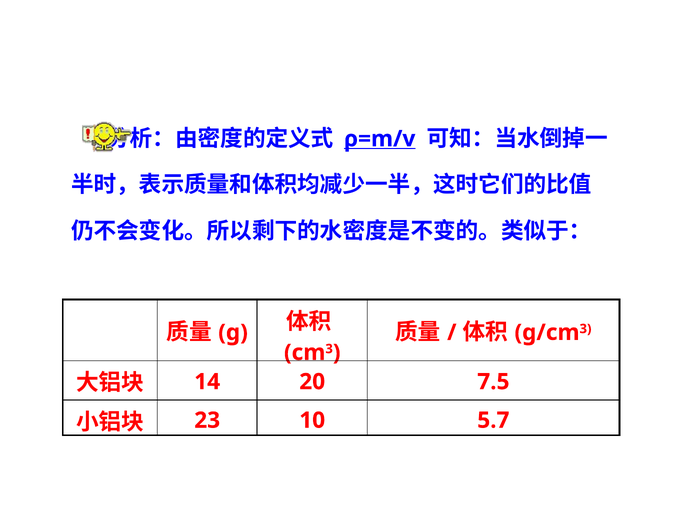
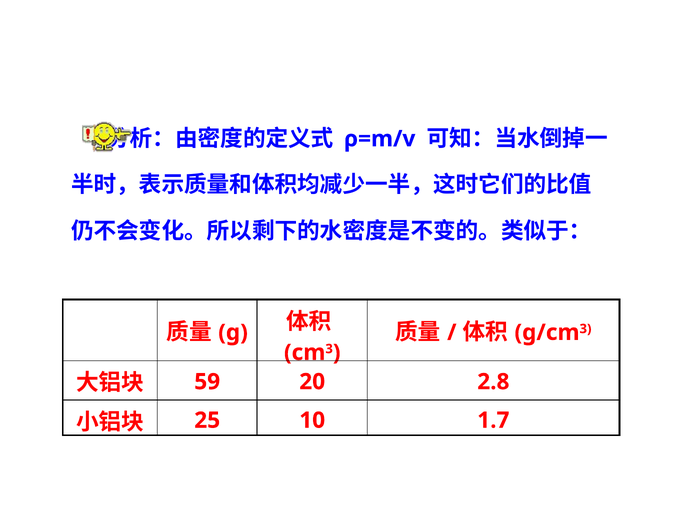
ρ=m/v underline: present -> none
14: 14 -> 59
7.5: 7.5 -> 2.8
23: 23 -> 25
5.7: 5.7 -> 1.7
